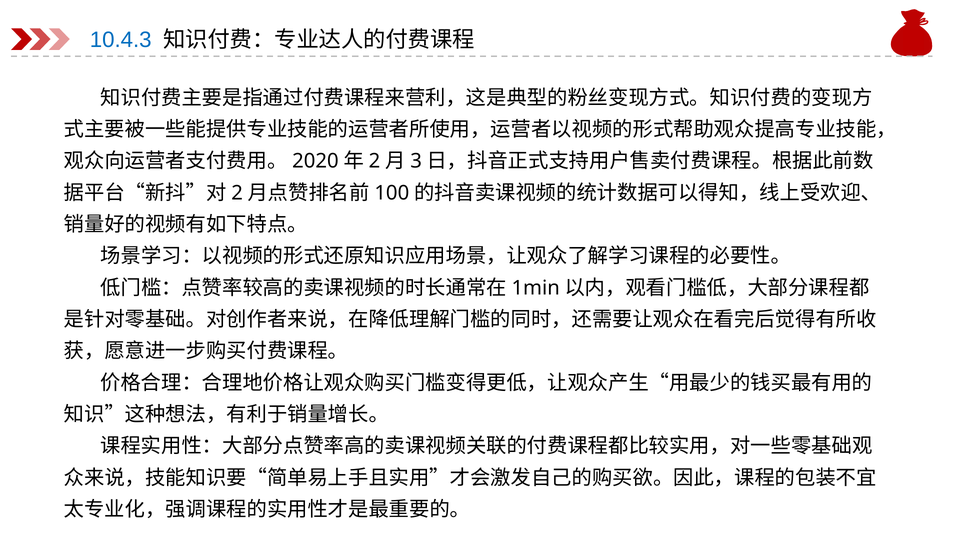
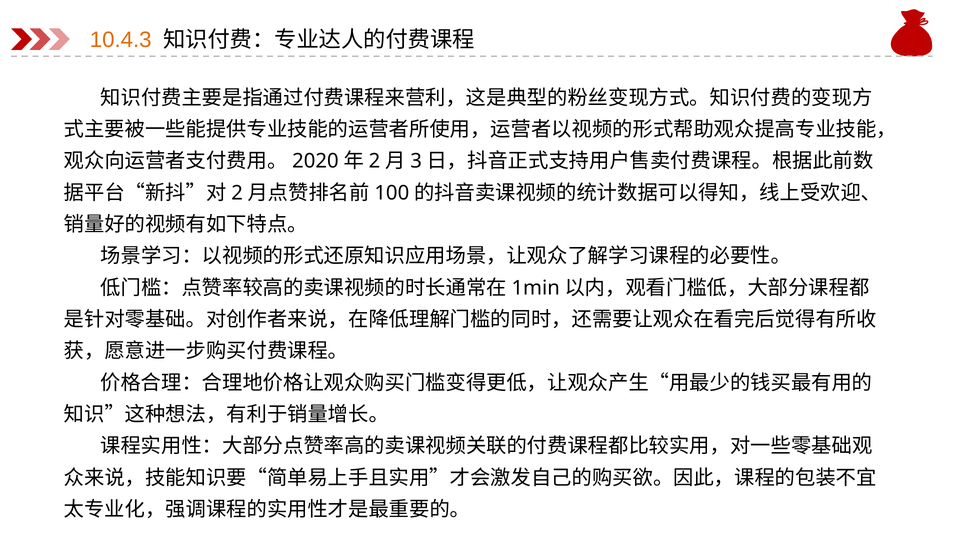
10.4.3 colour: blue -> orange
